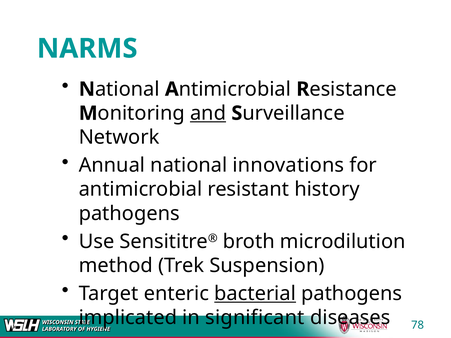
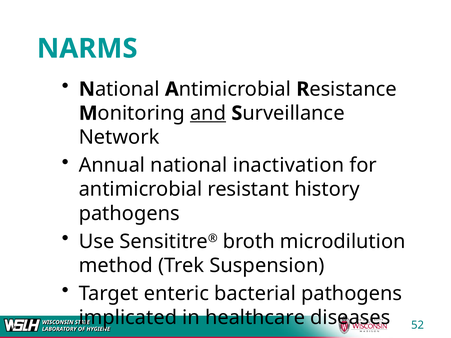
innovations: innovations -> inactivation
bacterial underline: present -> none
significant: significant -> healthcare
78: 78 -> 52
